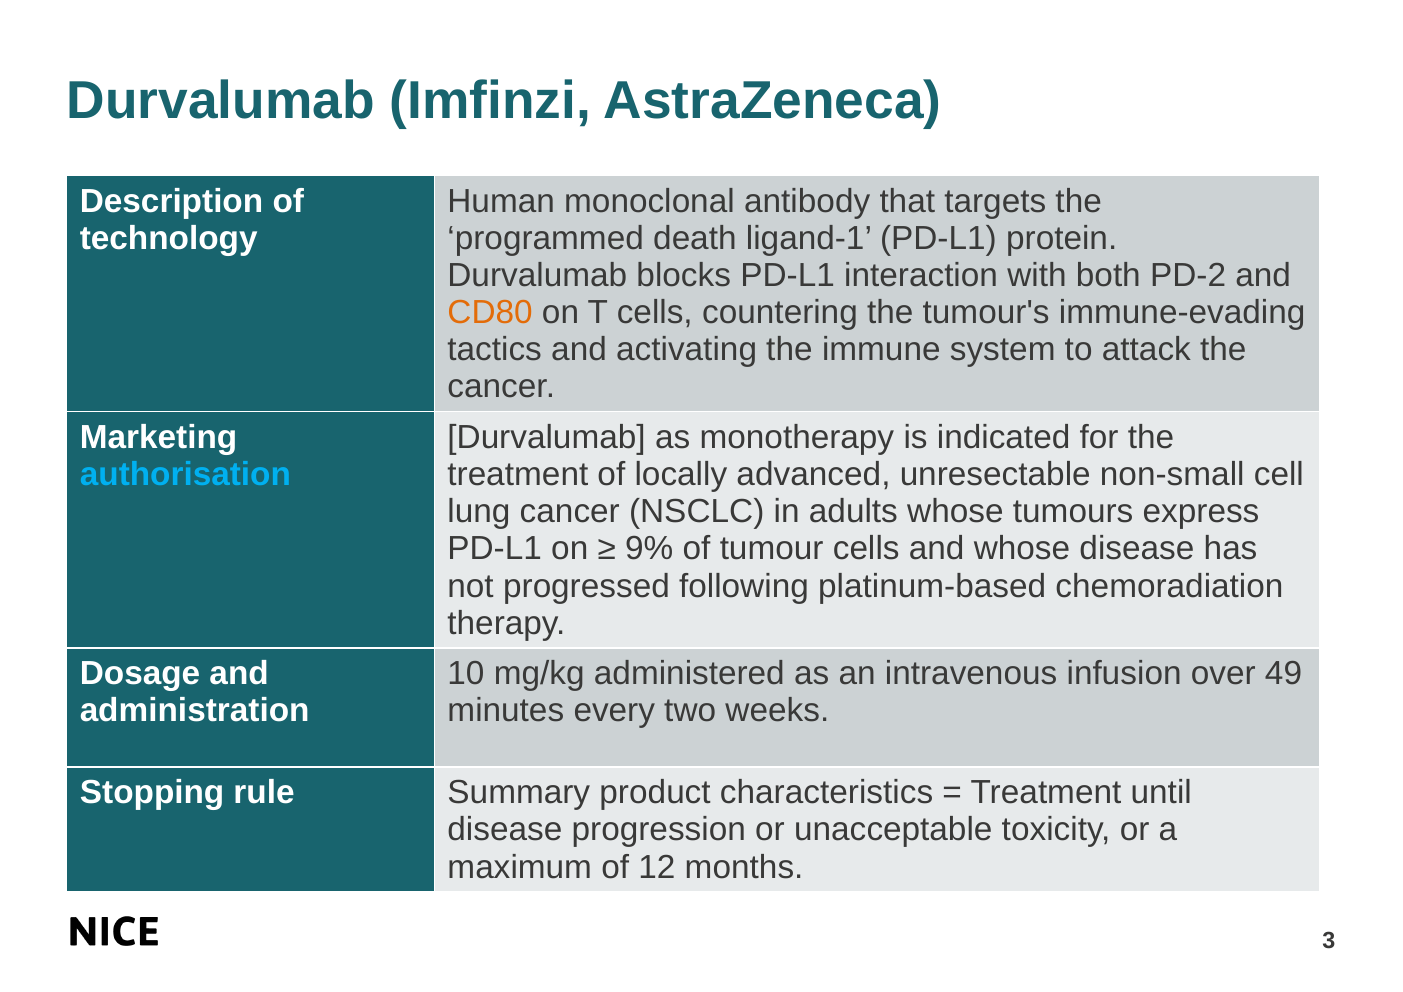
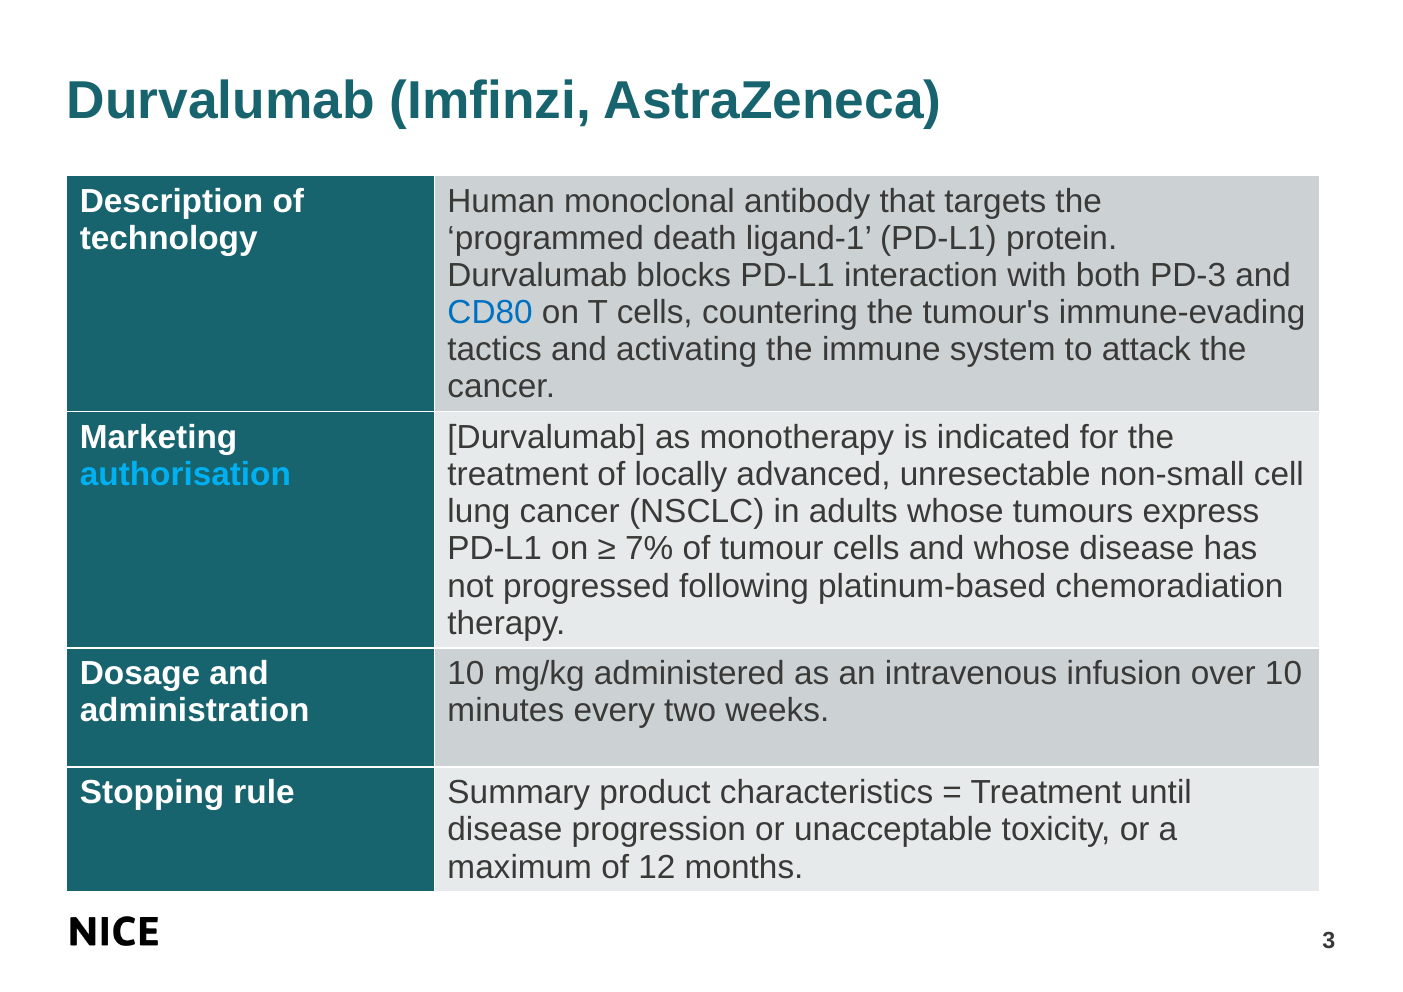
PD-2: PD-2 -> PD-3
CD80 colour: orange -> blue
9%: 9% -> 7%
over 49: 49 -> 10
